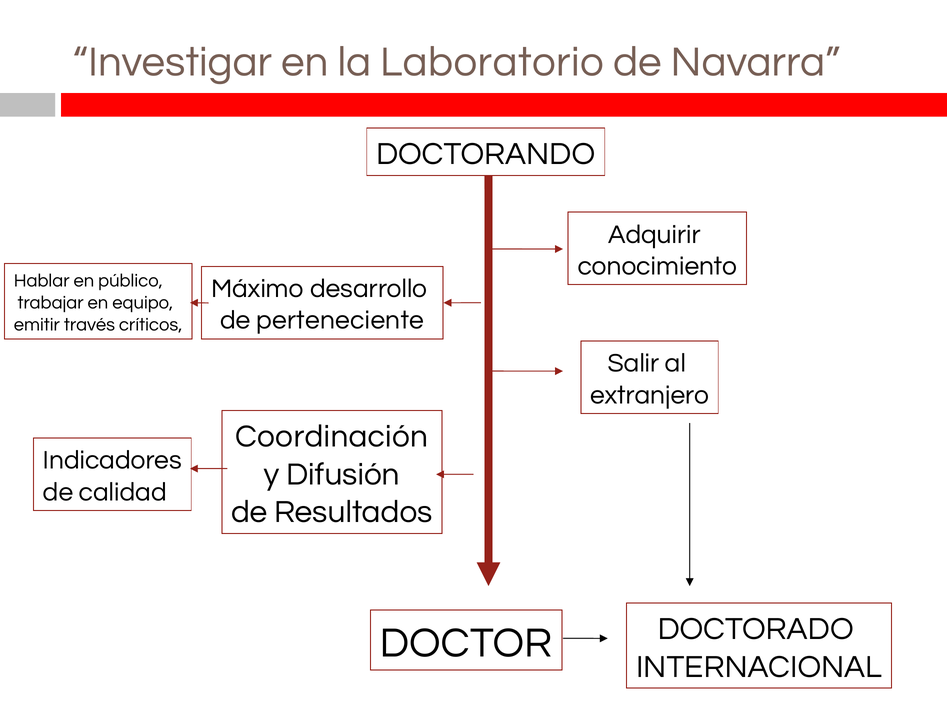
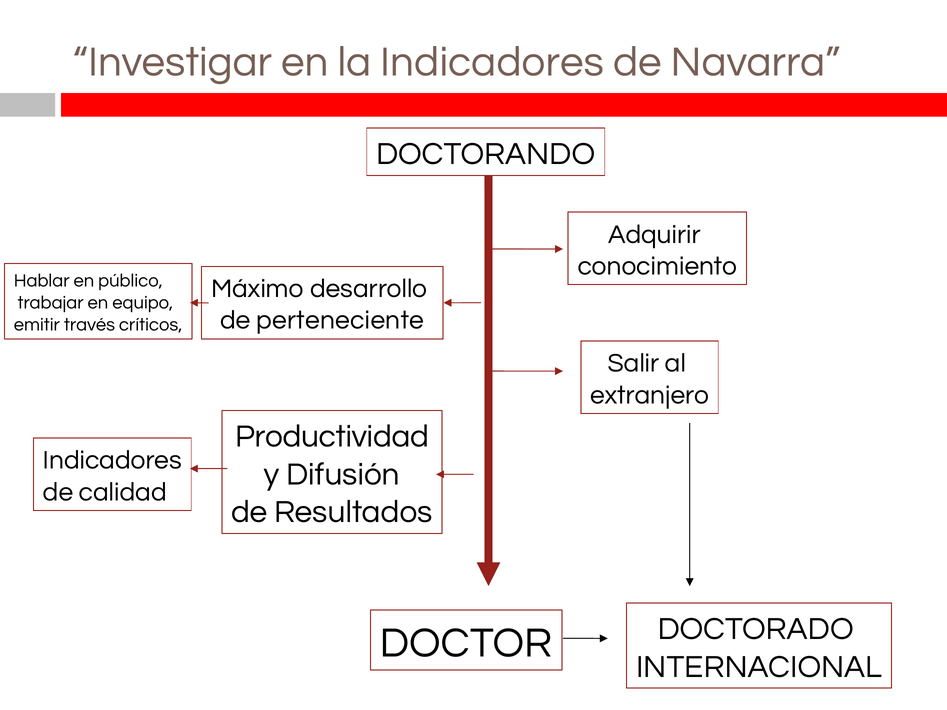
la Laboratorio: Laboratorio -> Indicadores
Coordinación: Coordinación -> Productividad
